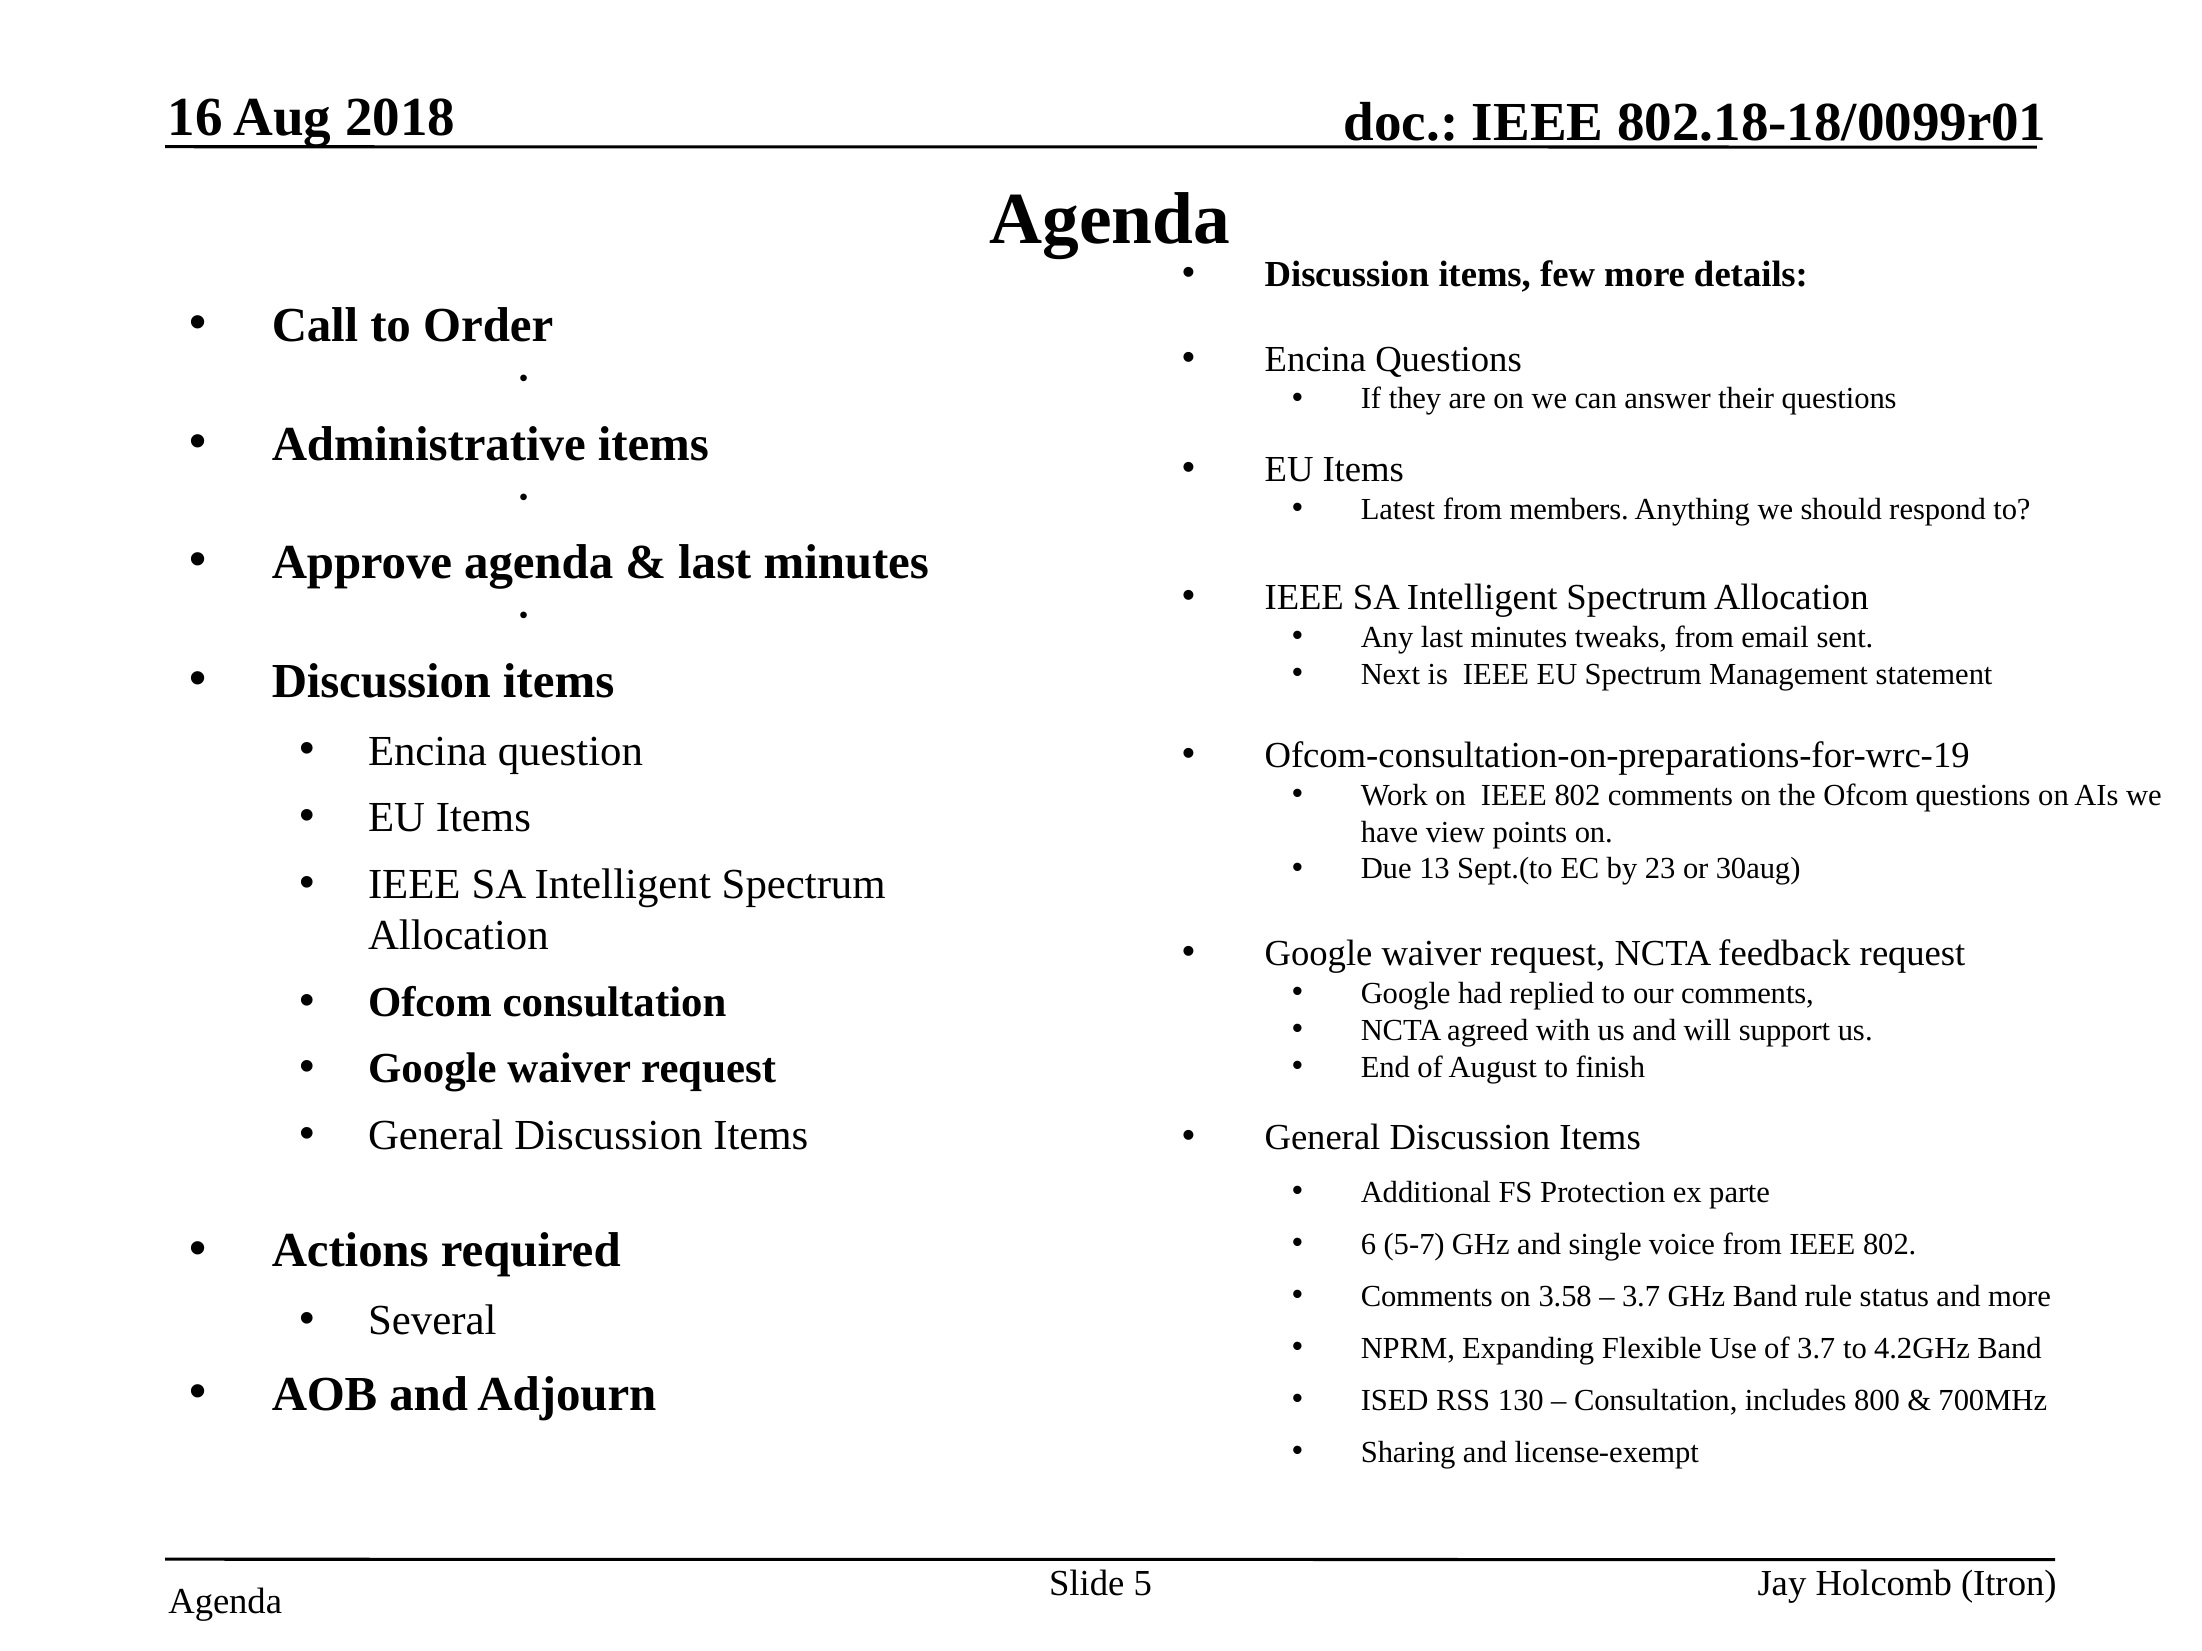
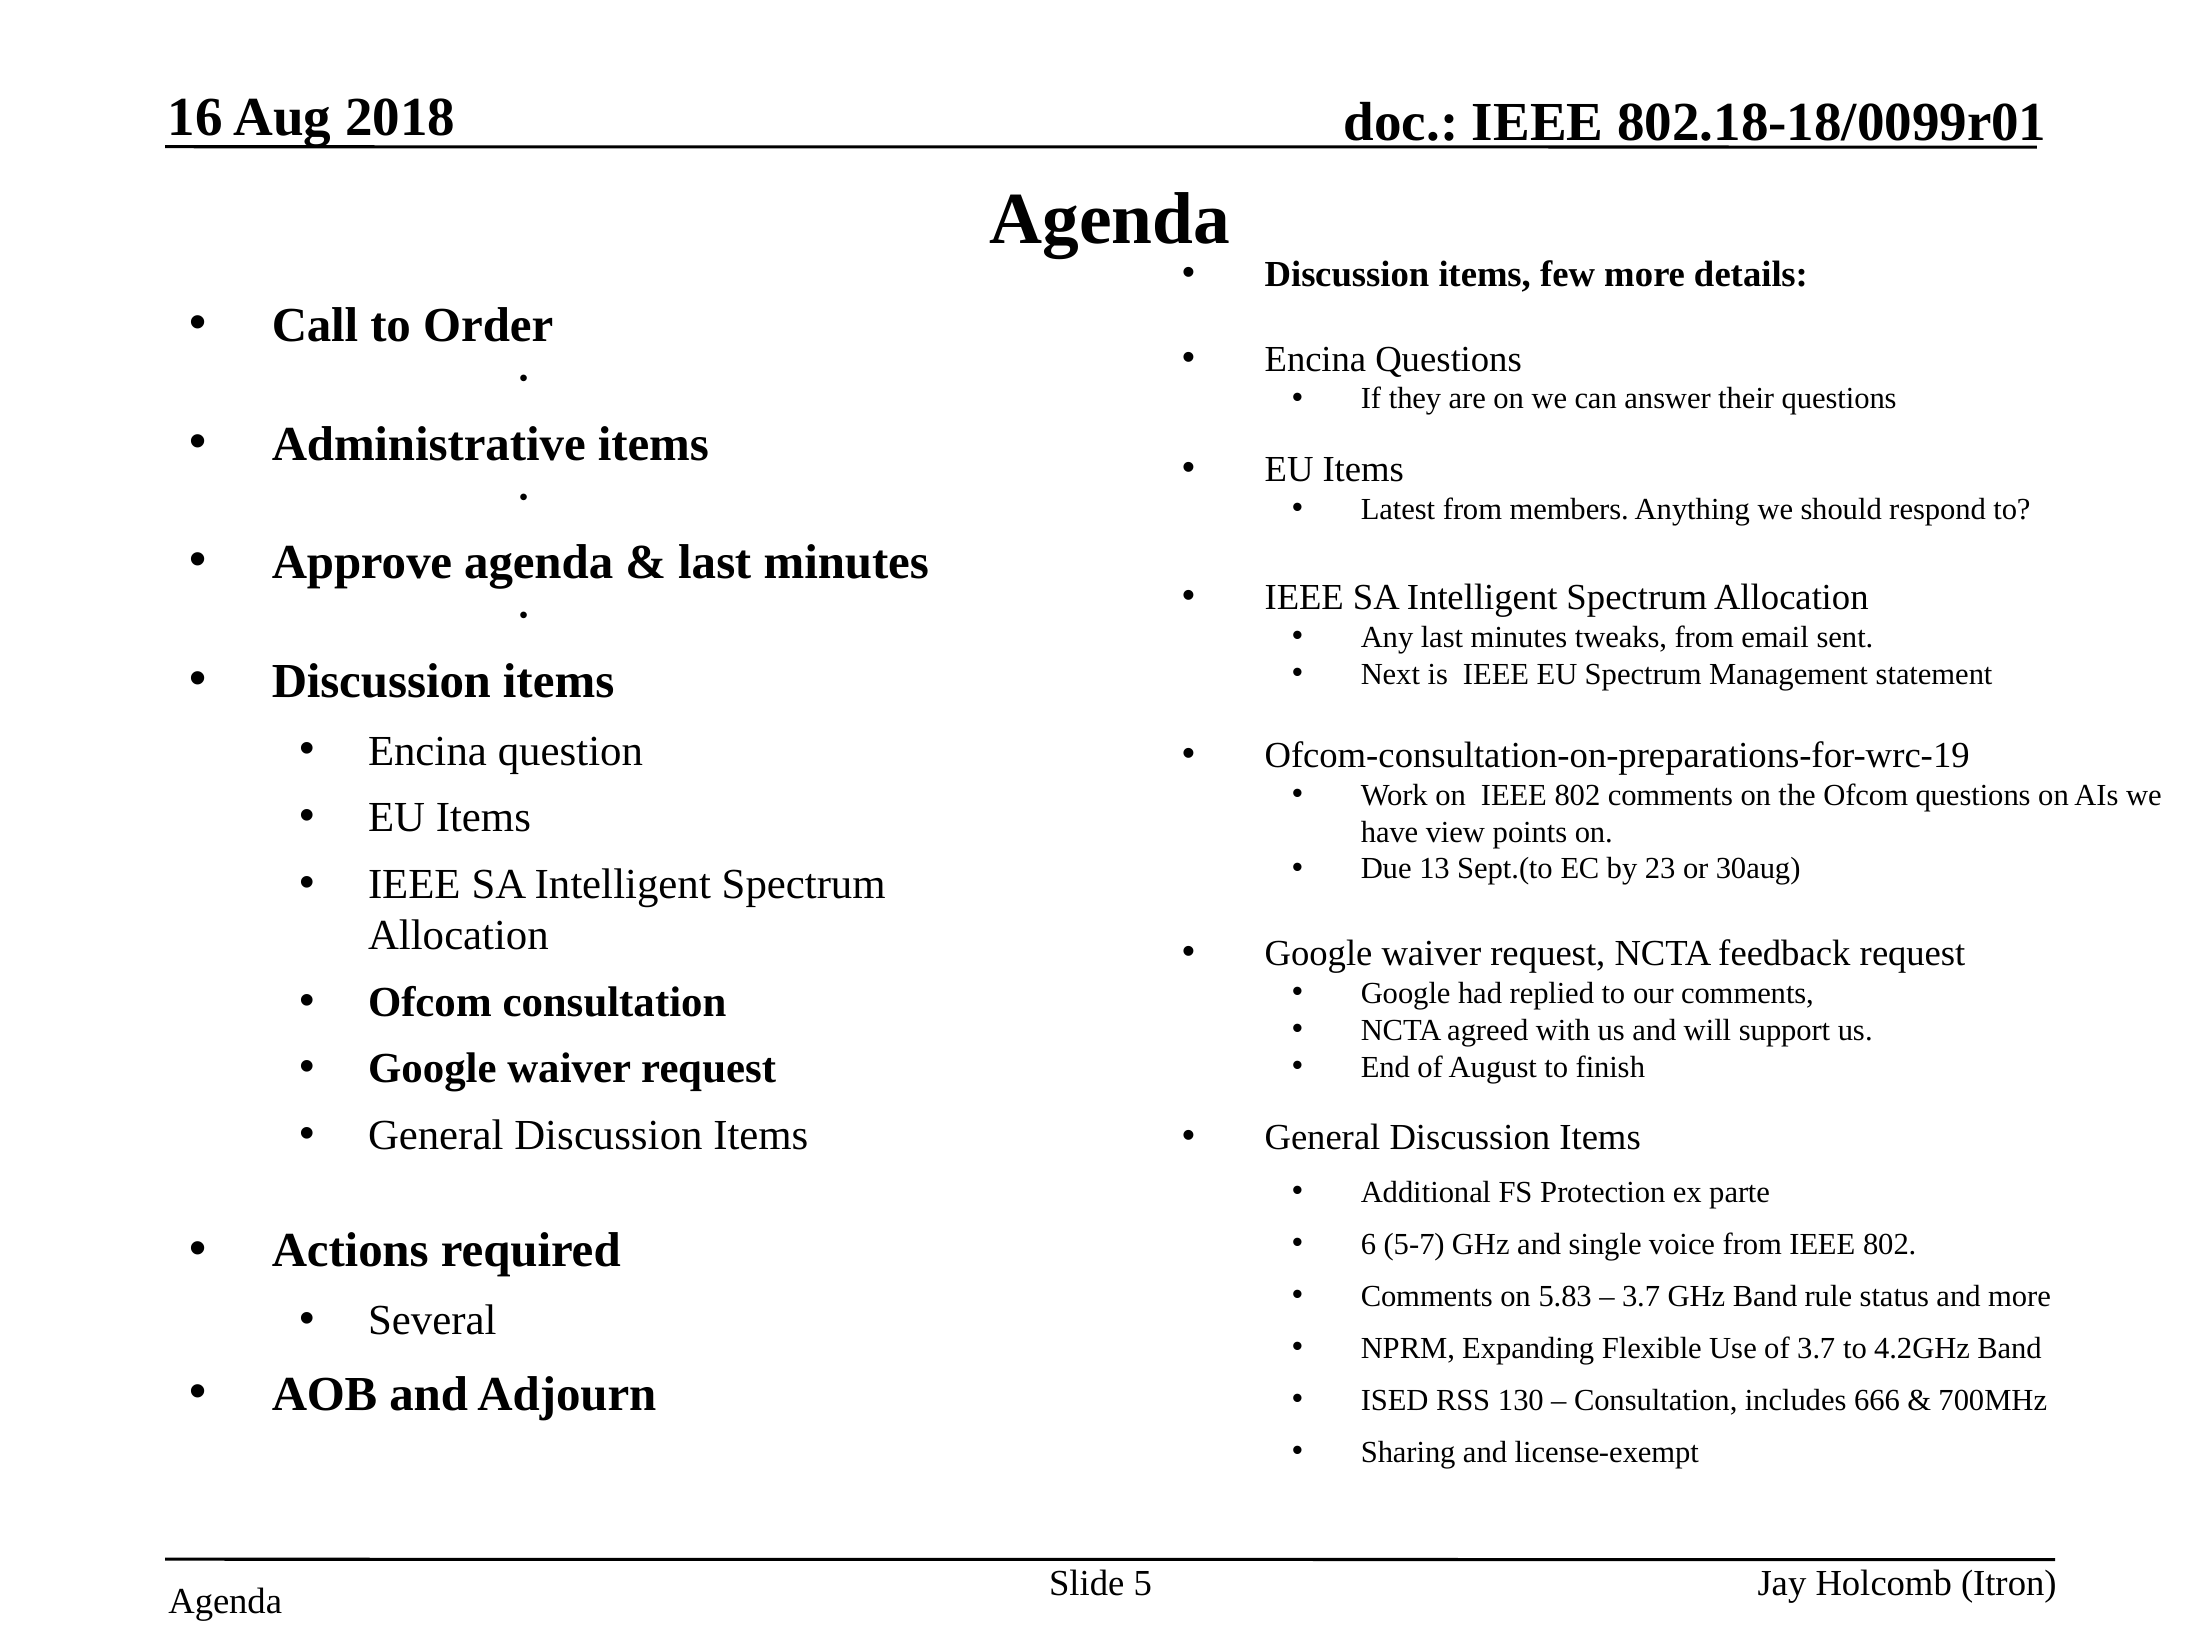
3.58: 3.58 -> 5.83
800: 800 -> 666
